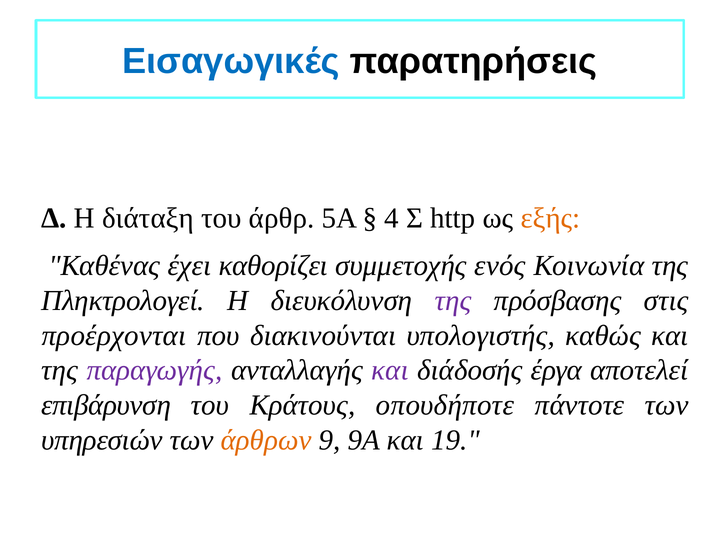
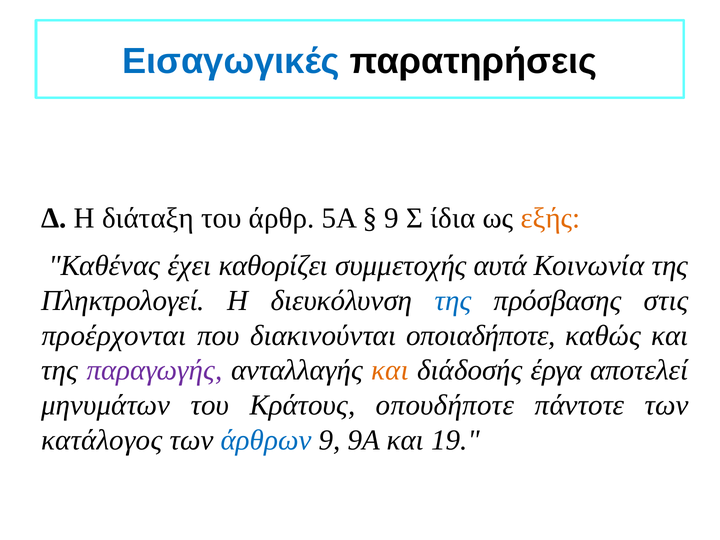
4 at (392, 218): 4 -> 9
http: http -> ίδια
ενός: ενός -> αυτά
της at (453, 301) colour: purple -> blue
υπολογιστής: υπολογιστής -> οποιαδήποτε
και at (390, 370) colour: purple -> orange
επιβάρυνση: επιβάρυνση -> μηνυμάτων
υπηρεσιών: υπηρεσιών -> κατάλογος
άρθρων colour: orange -> blue
